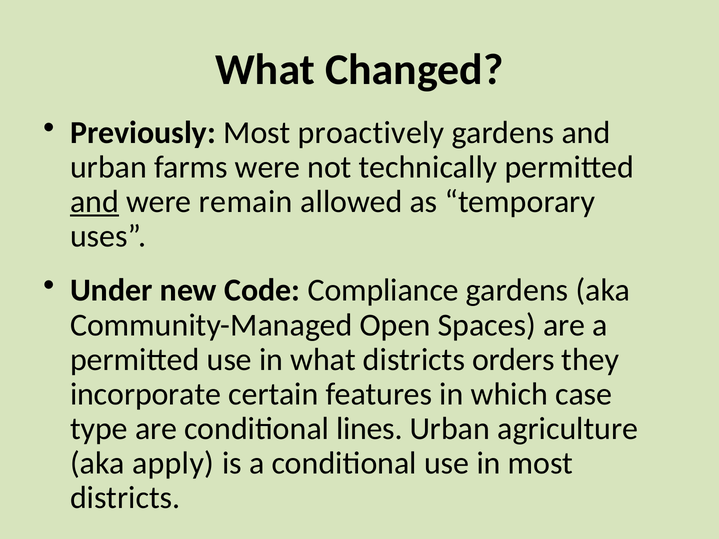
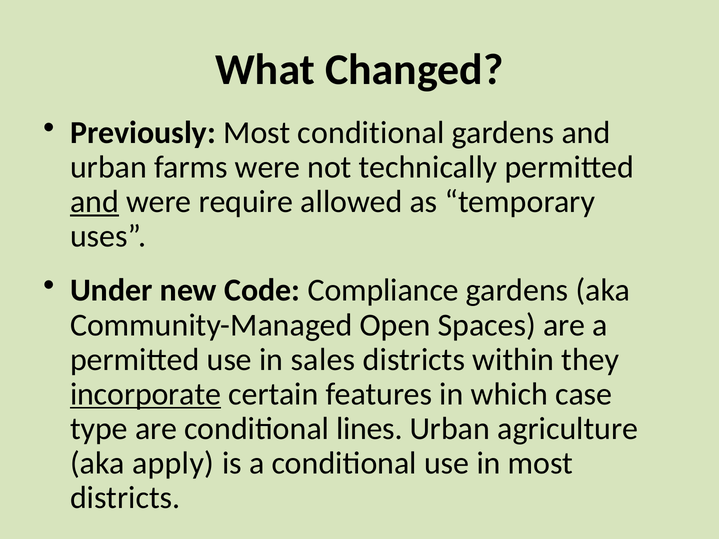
Most proactively: proactively -> conditional
remain: remain -> require
in what: what -> sales
orders: orders -> within
incorporate underline: none -> present
